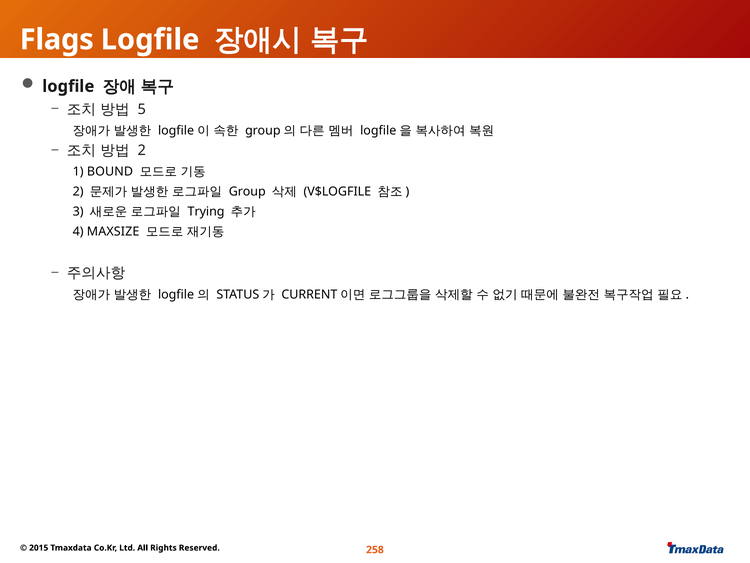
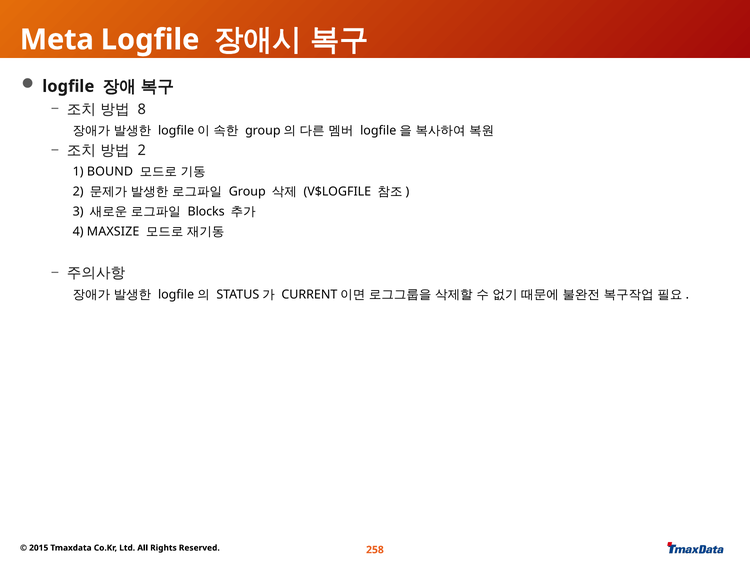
Flags: Flags -> Meta
5: 5 -> 8
Trying: Trying -> Blocks
